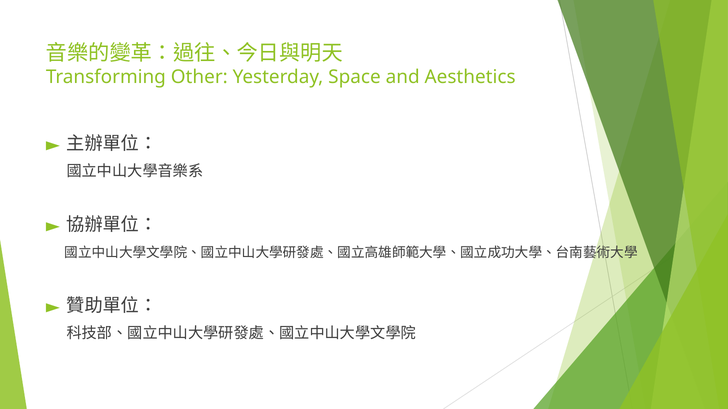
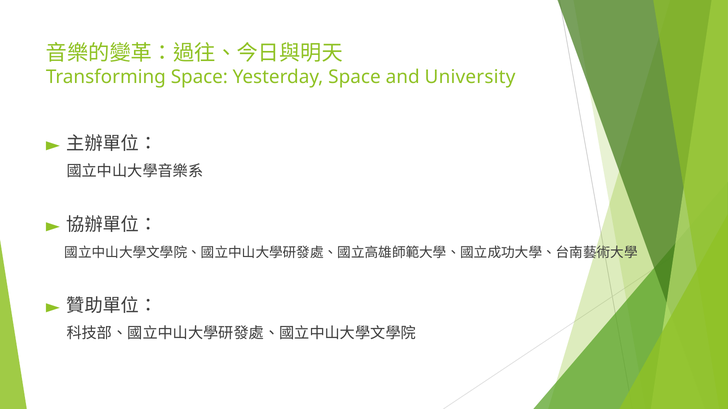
Transforming Other: Other -> Space
Aesthetics: Aesthetics -> University
